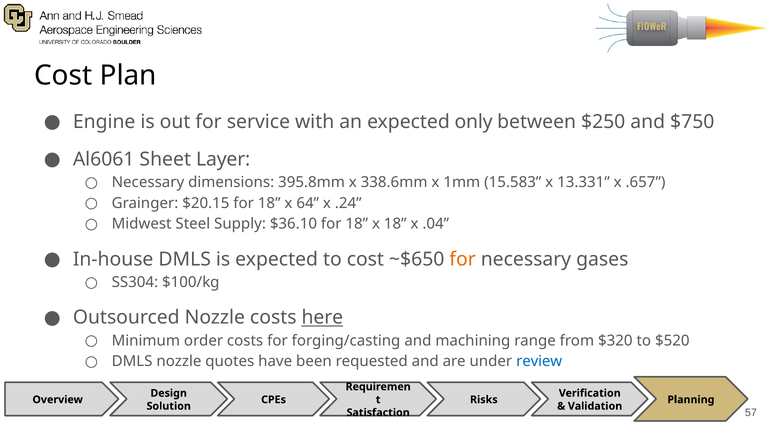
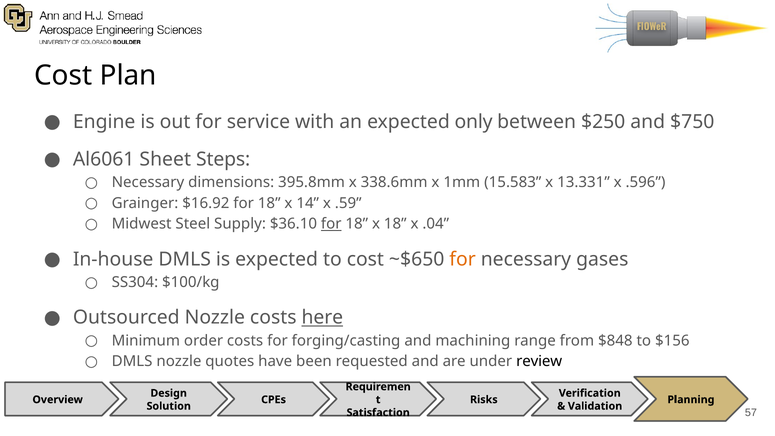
Layer: Layer -> Steps
.657: .657 -> .596
$20.15: $20.15 -> $16.92
64: 64 -> 14
.24: .24 -> .59
for at (331, 224) underline: none -> present
$320: $320 -> $848
$520: $520 -> $156
review colour: blue -> black
